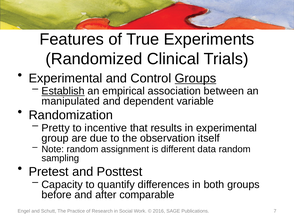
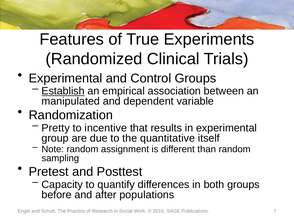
Groups at (195, 78) underline: present -> none
observation: observation -> quantitative
data: data -> than
comparable: comparable -> populations
